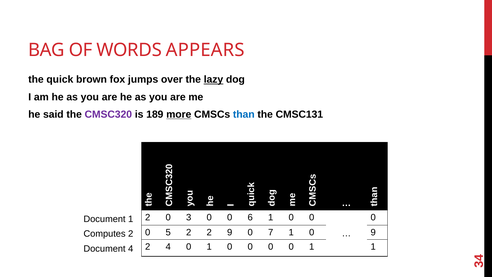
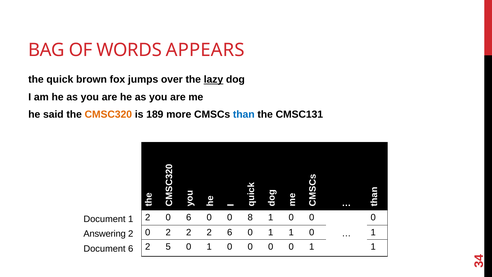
CMSC320 colour: purple -> orange
more underline: present -> none
0 3: 3 -> 6
6: 6 -> 8
0 5: 5 -> 2
2 9: 9 -> 6
7 at (271, 232): 7 -> 1
1 0 9: 9 -> 1
Computes: Computes -> Answering
2 4: 4 -> 5
Document 4: 4 -> 6
